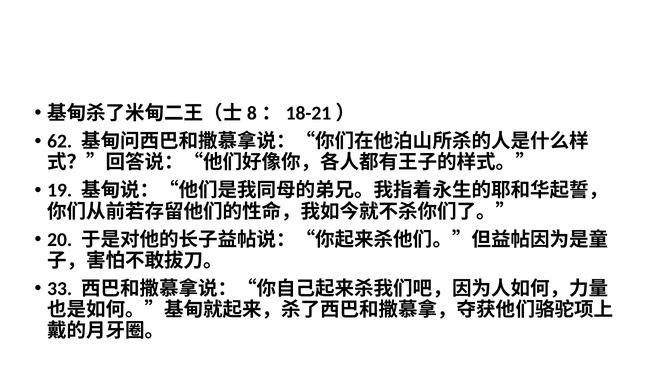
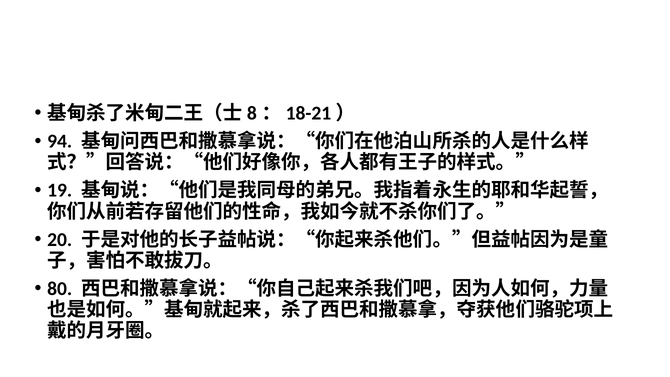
62: 62 -> 94
33: 33 -> 80
